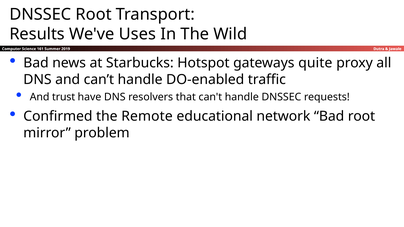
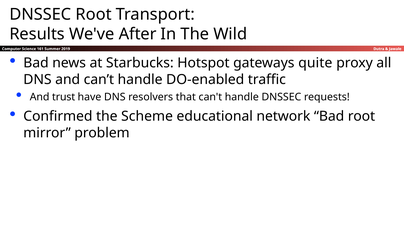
Uses: Uses -> After
Remote: Remote -> Scheme
